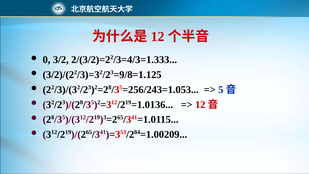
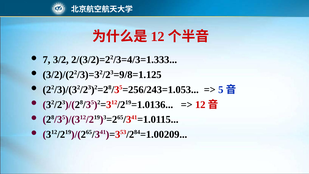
0: 0 -> 7
